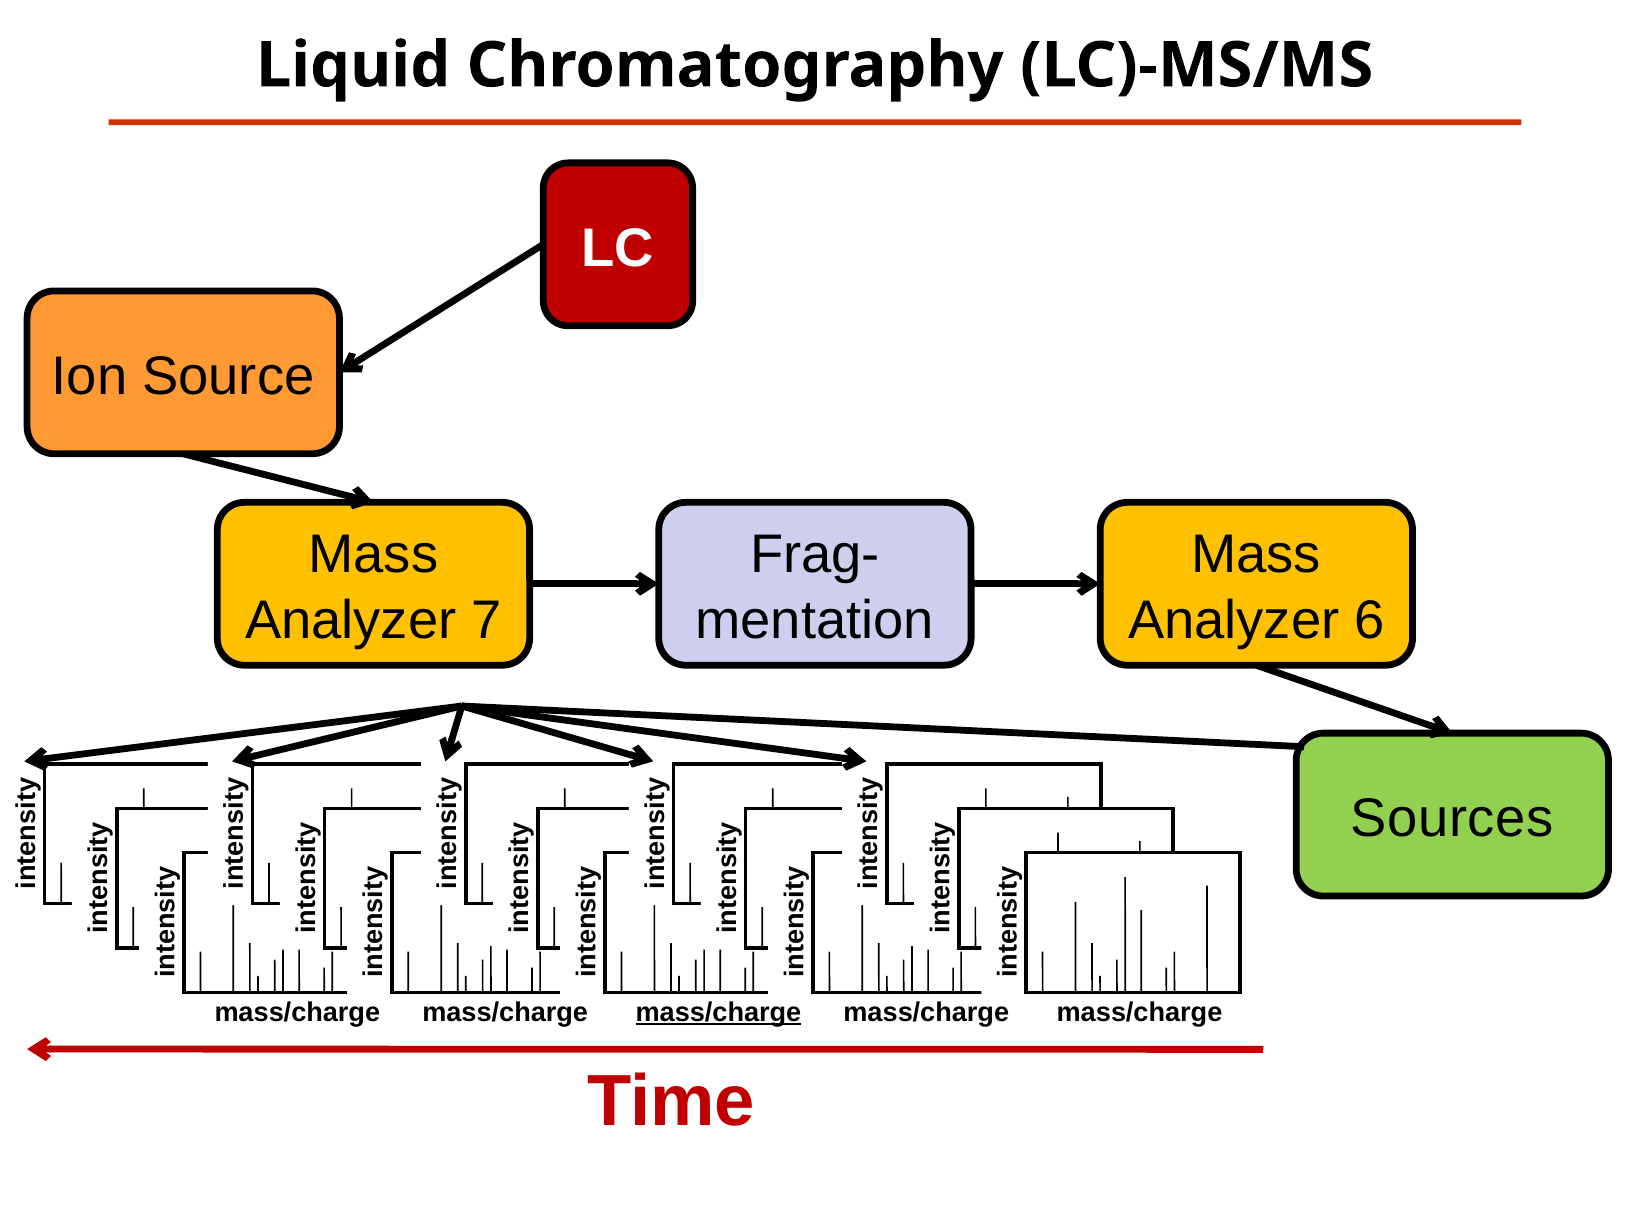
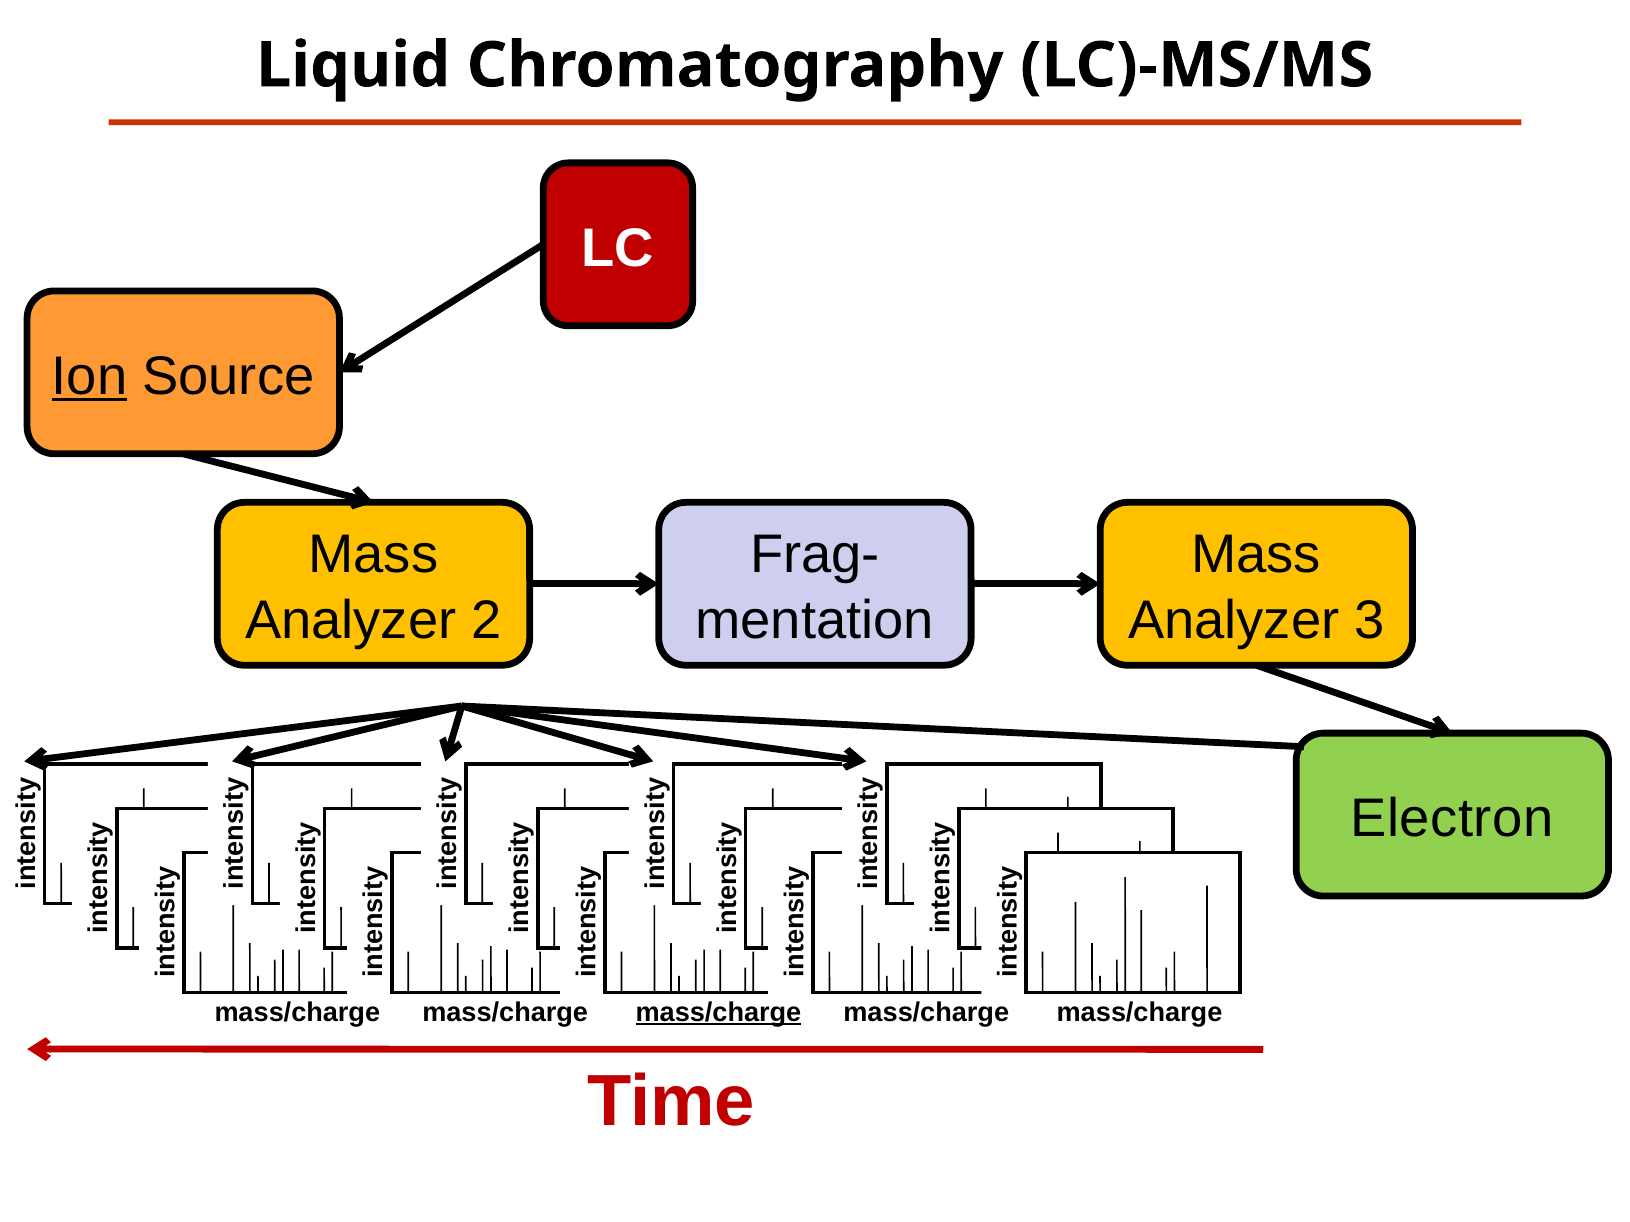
Ion underline: none -> present
7: 7 -> 2
6: 6 -> 3
Sources: Sources -> Electron
